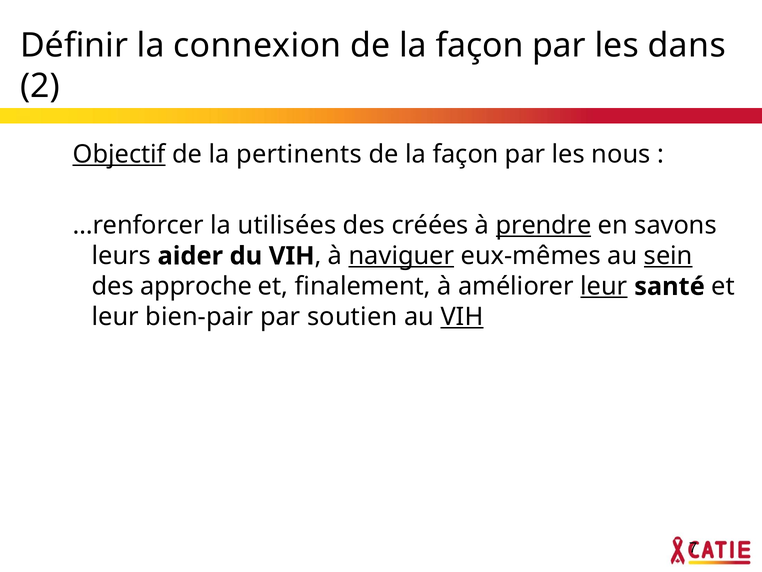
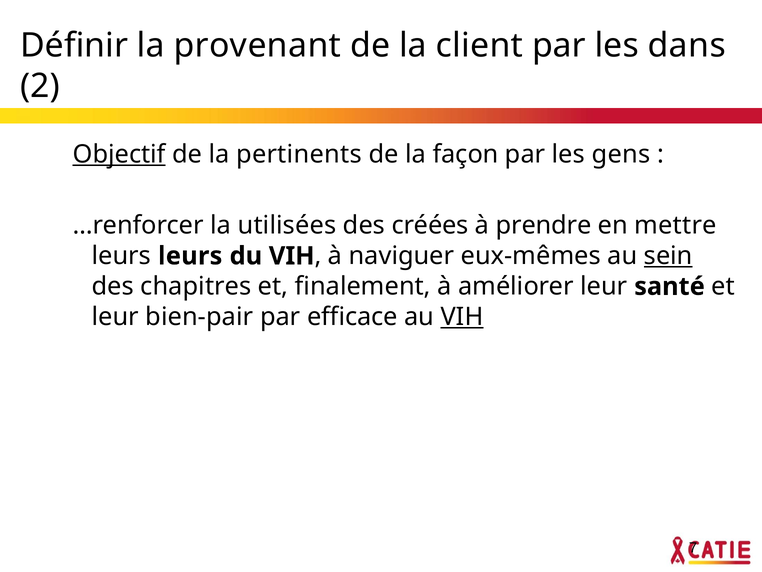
connexion: connexion -> provenant
façon at (480, 46): façon -> client
nous: nous -> gens
prendre underline: present -> none
savons: savons -> mettre
leurs aider: aider -> leurs
naviguer underline: present -> none
approche: approche -> chapitres
leur at (604, 286) underline: present -> none
soutien: soutien -> efficace
